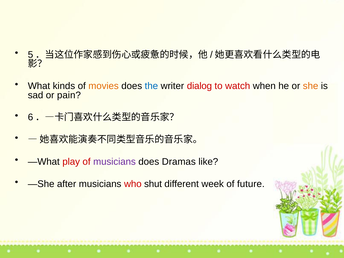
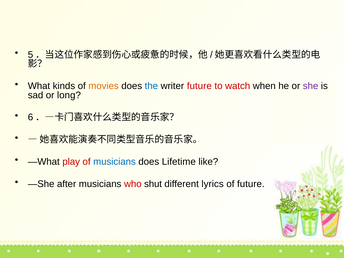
writer dialog: dialog -> future
she colour: orange -> purple
pain: pain -> long
musicians at (115, 162) colour: purple -> blue
Dramas: Dramas -> Lifetime
week: week -> lyrics
